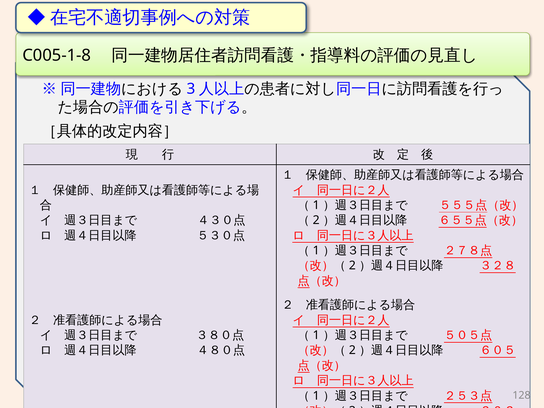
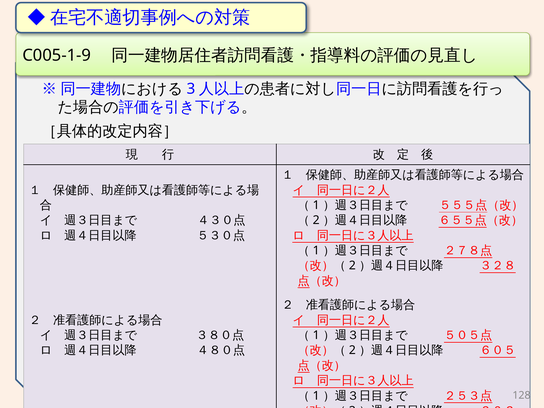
C005-1-8: C005-1-8 -> C005-1-9
